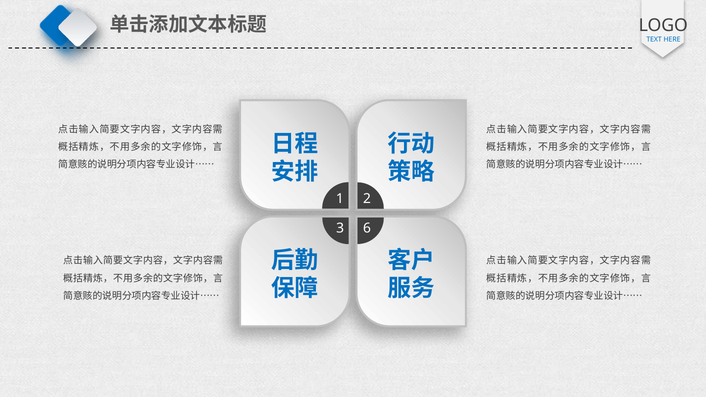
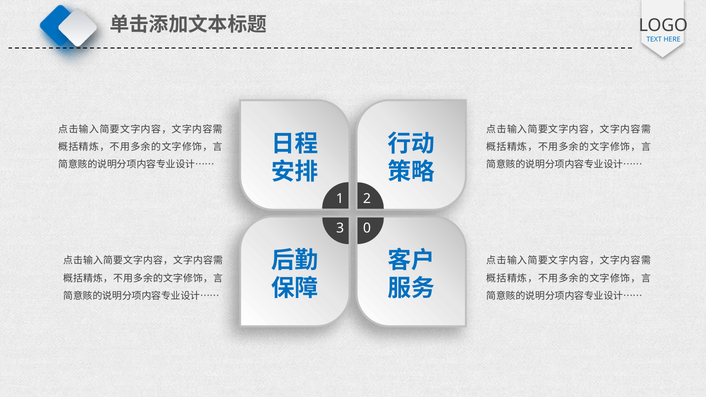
6: 6 -> 0
